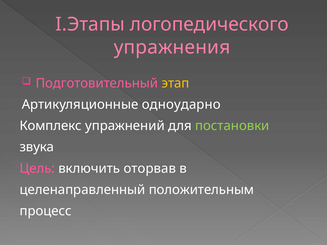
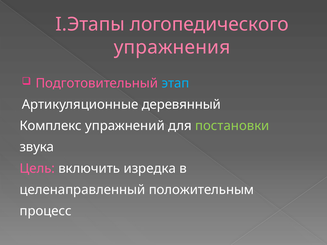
этап colour: yellow -> light blue
одноударно: одноударно -> деревянный
оторвав: оторвав -> изредка
